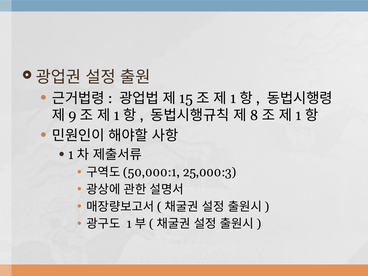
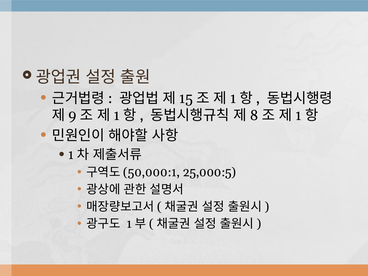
25,000:3: 25,000:3 -> 25,000:5
